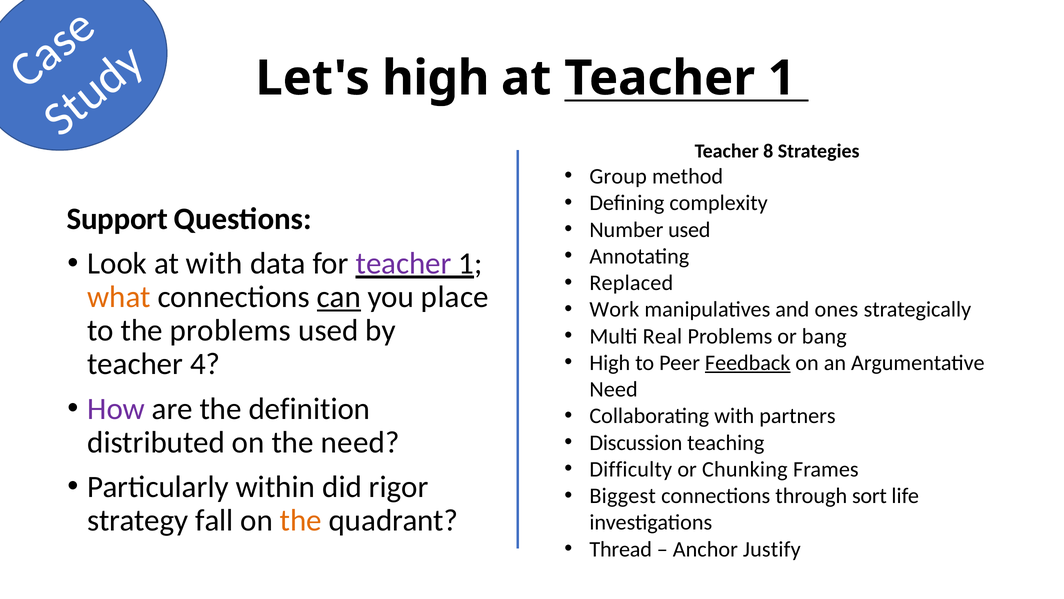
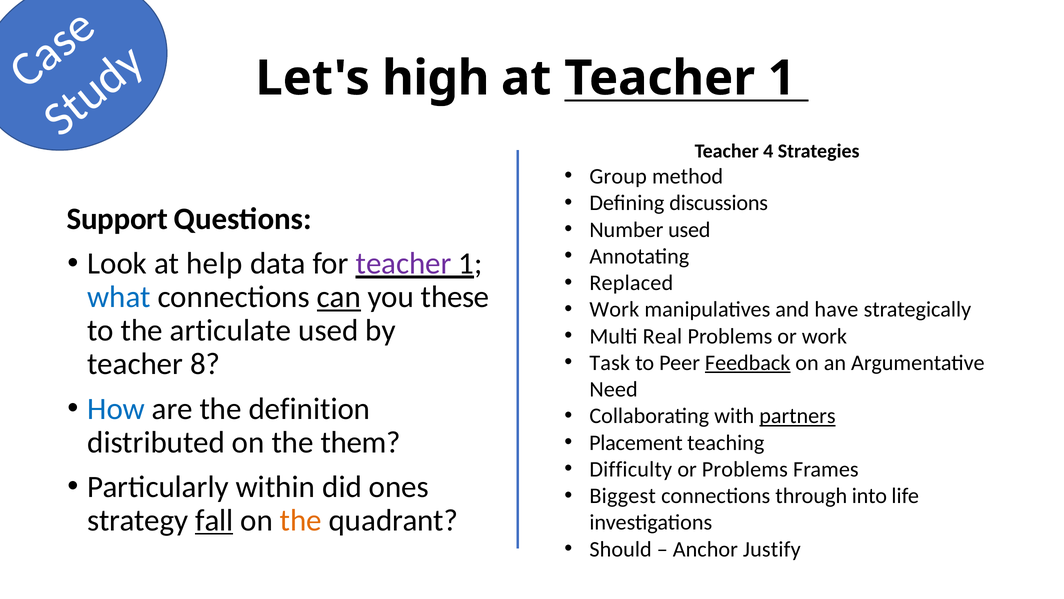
8: 8 -> 4
complexity: complexity -> discussions
at with: with -> help
what colour: orange -> blue
place: place -> these
ones: ones -> have
the problems: problems -> articulate
or bang: bang -> work
High at (610, 363): High -> Task
4: 4 -> 8
How colour: purple -> blue
partners underline: none -> present
the need: need -> them
Discussion: Discussion -> Placement
or Chunking: Chunking -> Problems
rigor: rigor -> ones
sort: sort -> into
fall underline: none -> present
Thread: Thread -> Should
